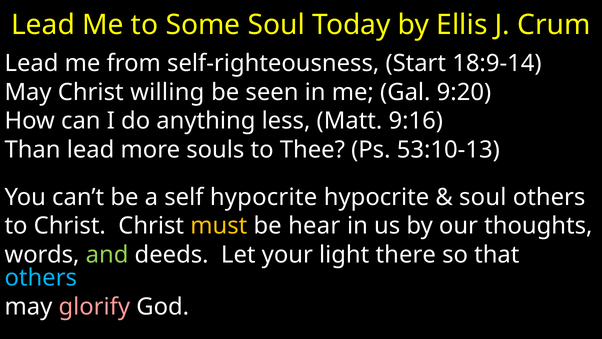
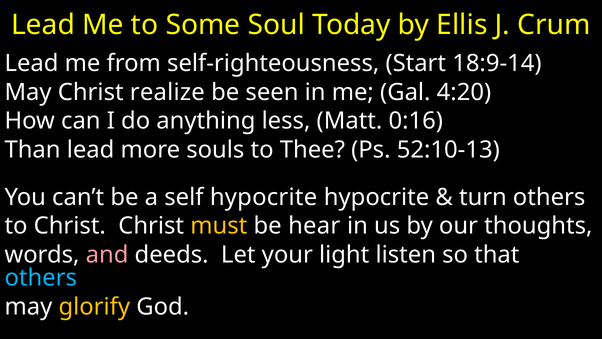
willing: willing -> realize
9:20: 9:20 -> 4:20
9:16: 9:16 -> 0:16
53:10-13: 53:10-13 -> 52:10-13
soul at (483, 197): soul -> turn
and colour: light green -> pink
there: there -> listen
glorify colour: pink -> yellow
